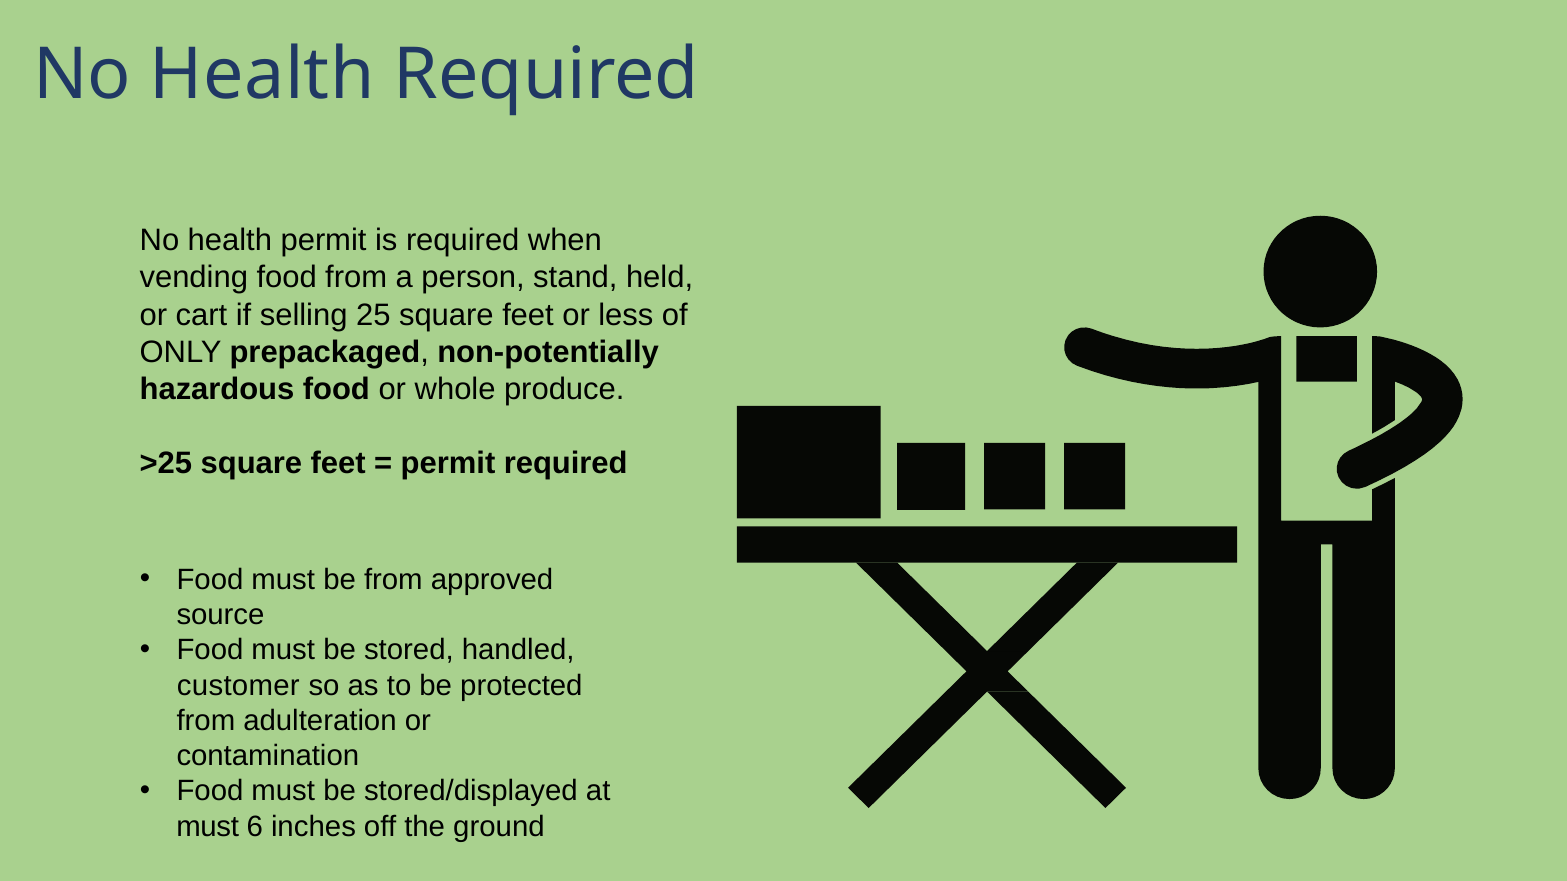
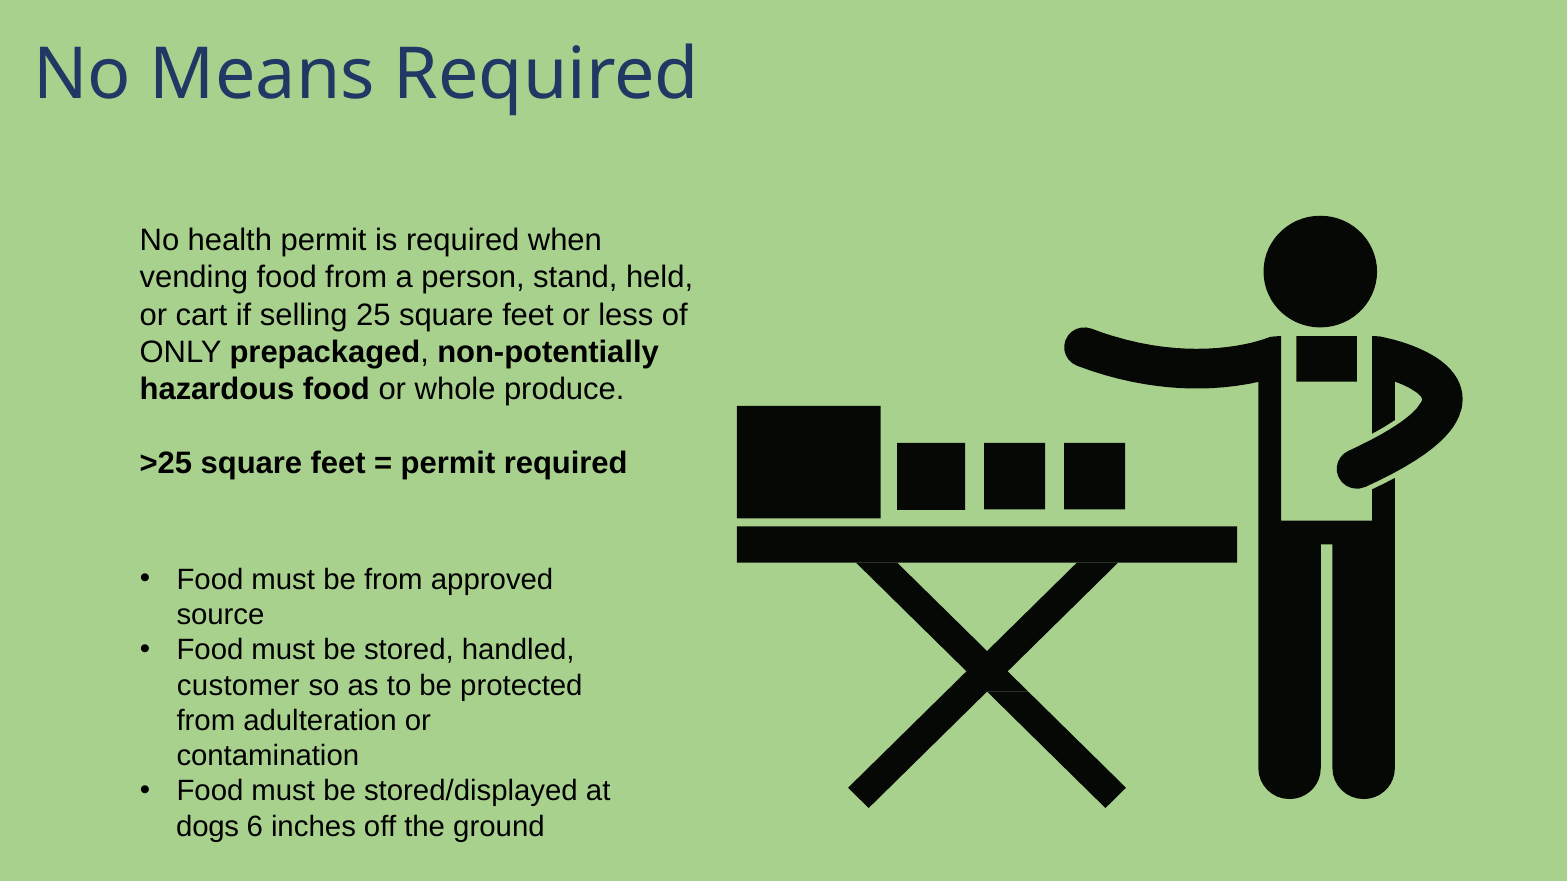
Health at (262, 75): Health -> Means
must at (208, 827): must -> dogs
